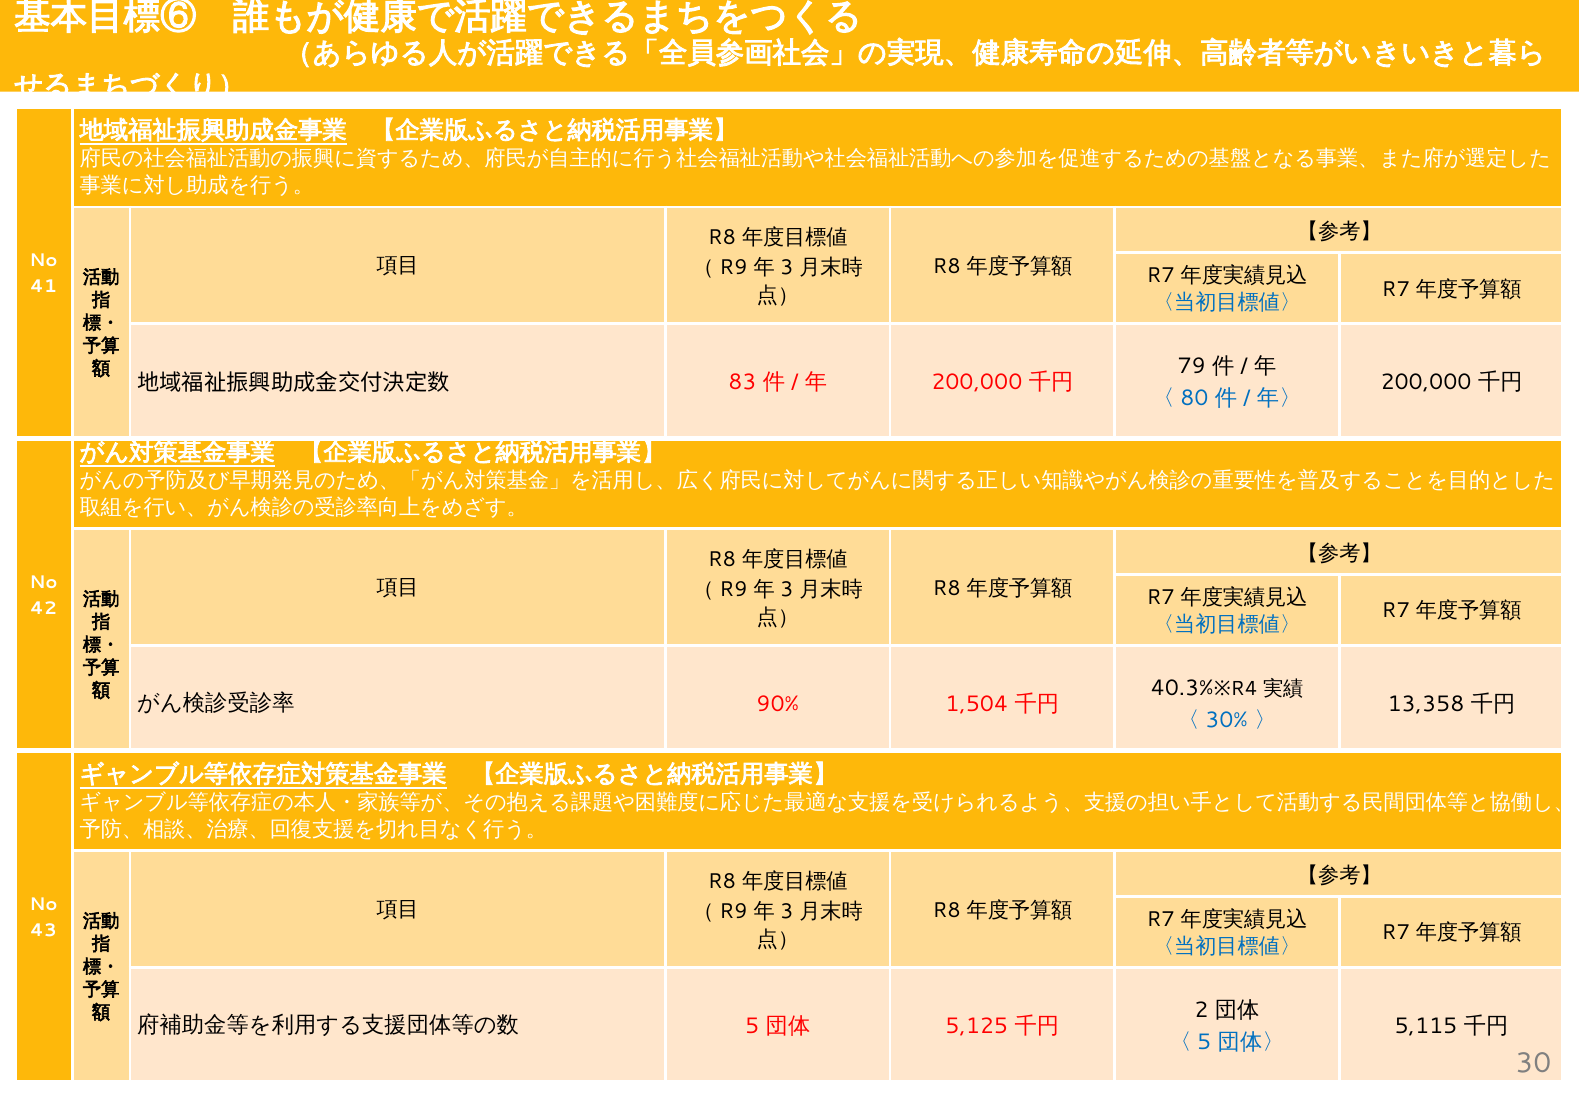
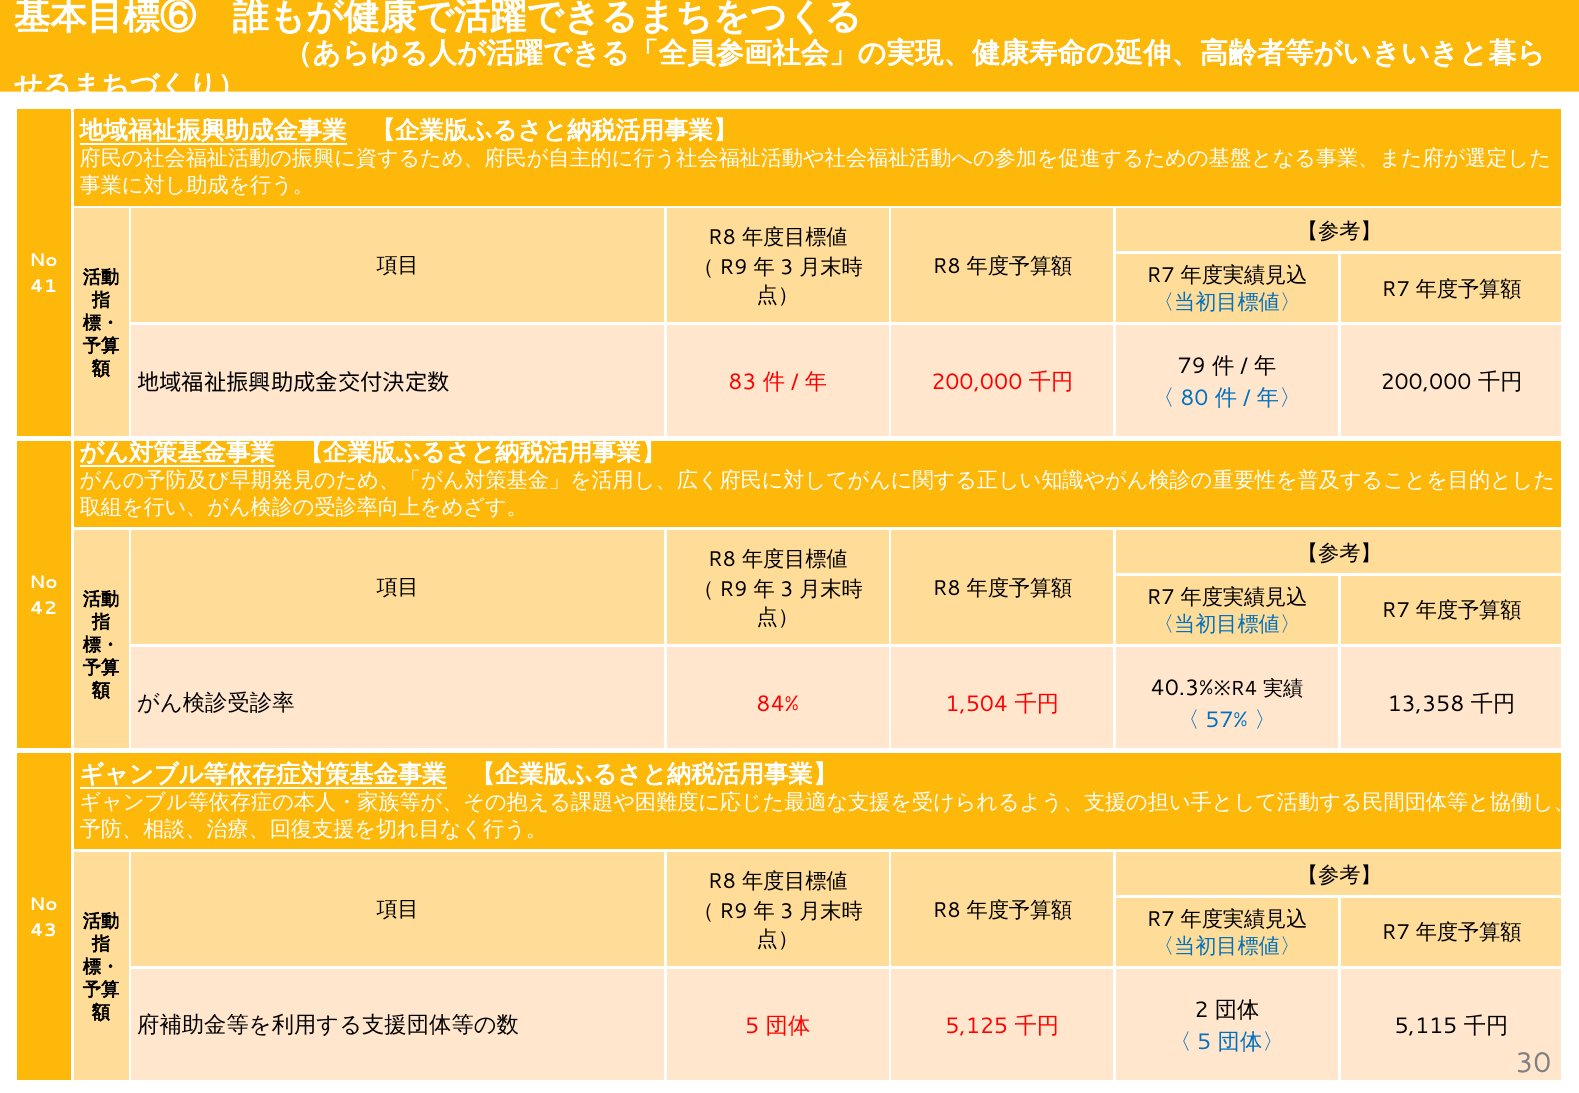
90%: 90% -> 84%
30%: 30% -> 57%
